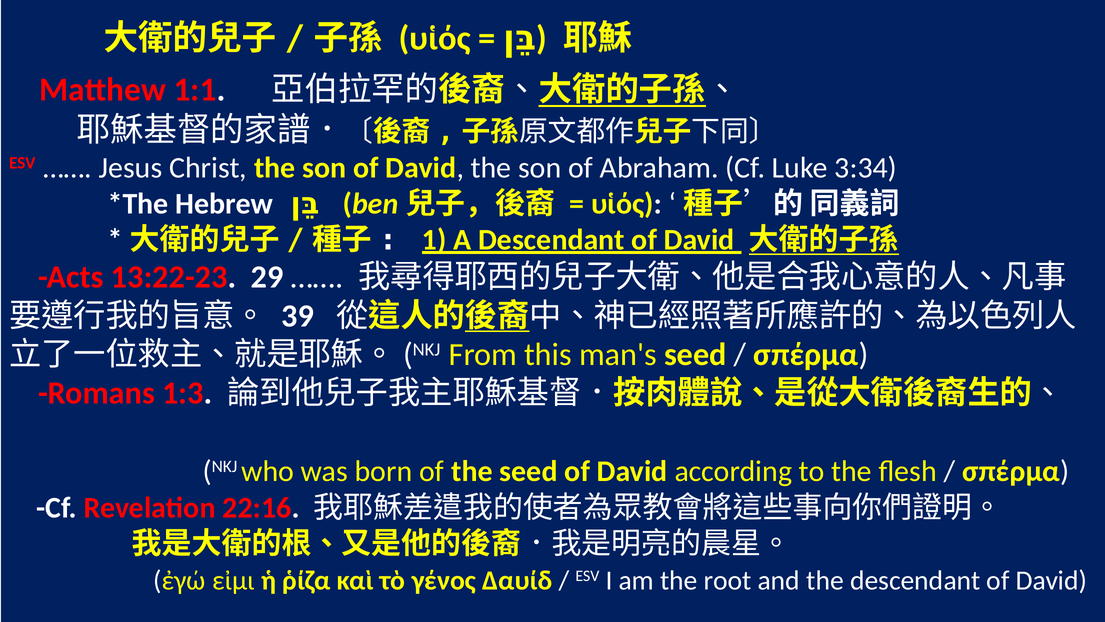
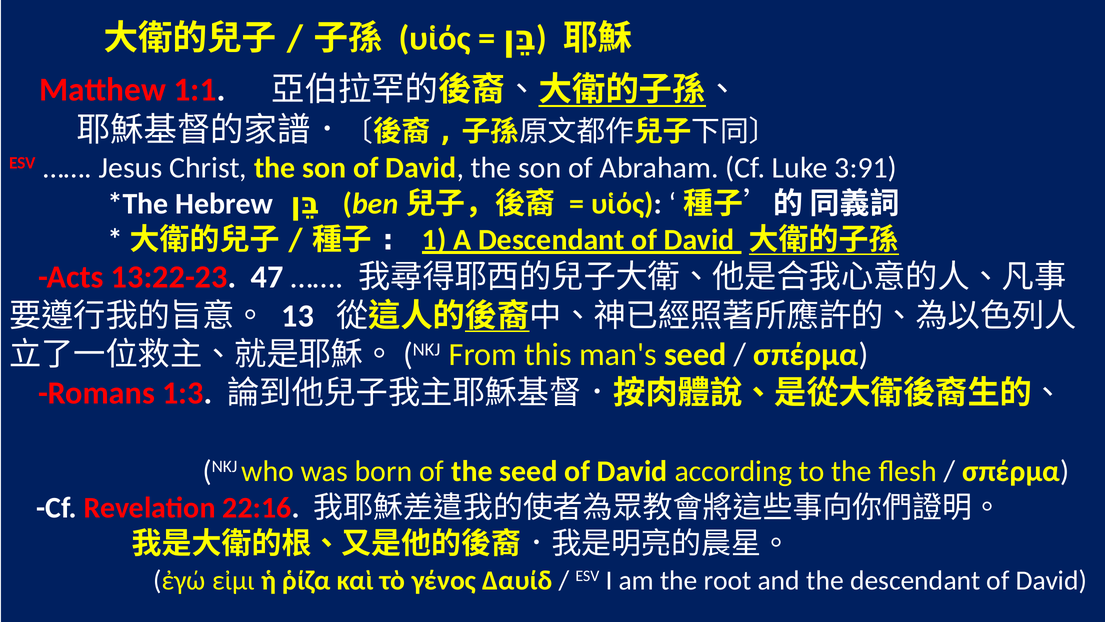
3:34: 3:34 -> 3:91
29: 29 -> 47
39: 39 -> 13
